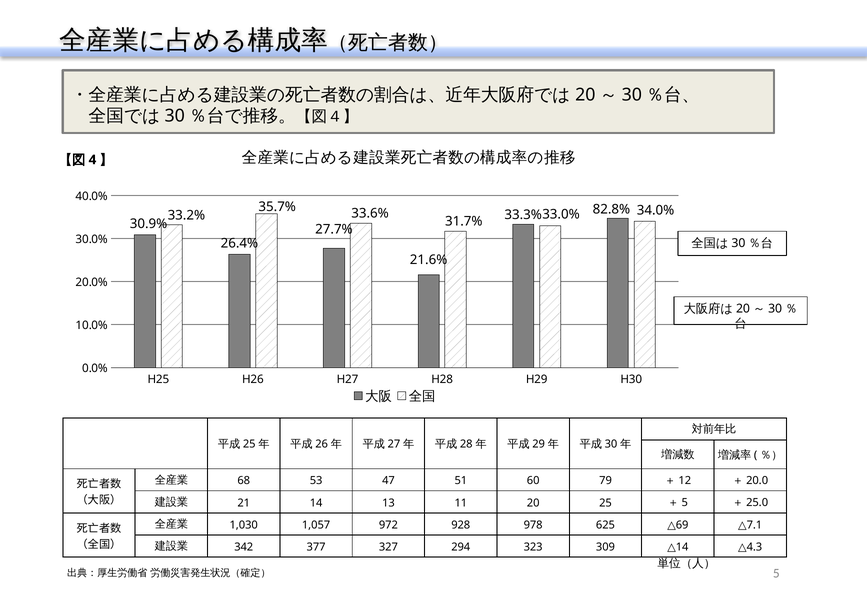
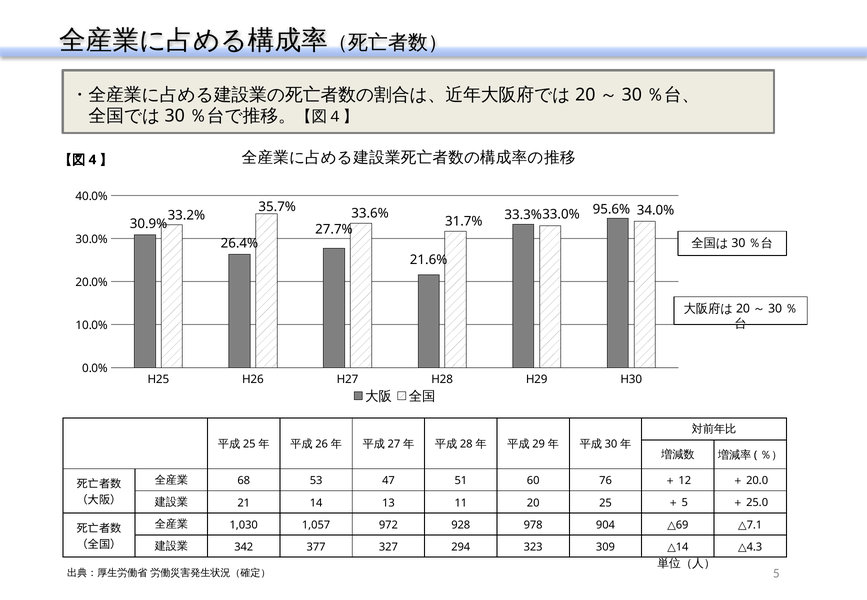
82.8%: 82.8% -> 95.6%
79: 79 -> 76
625: 625 -> 904
